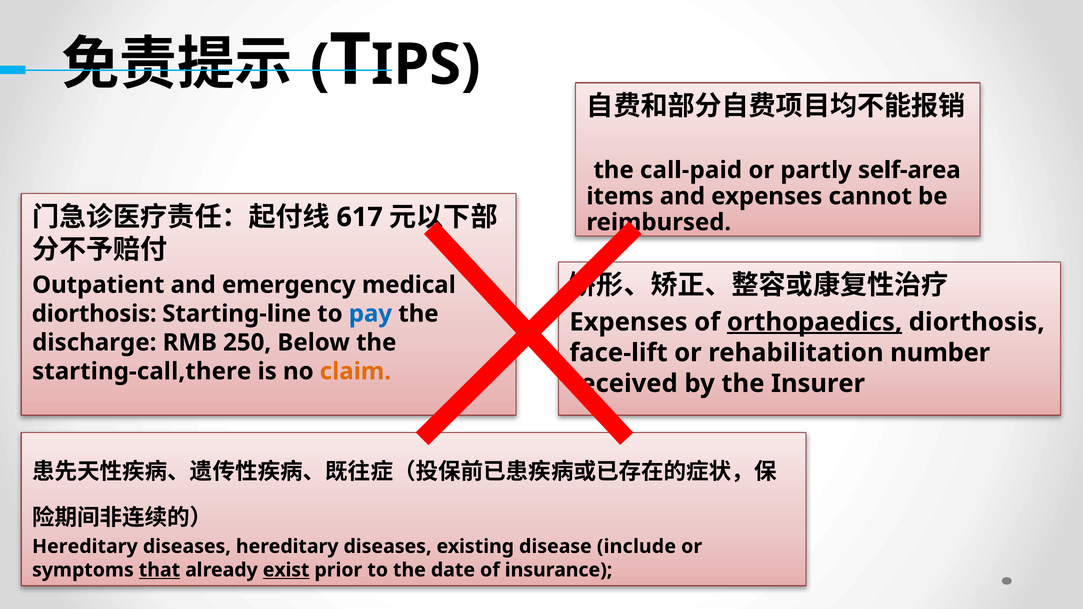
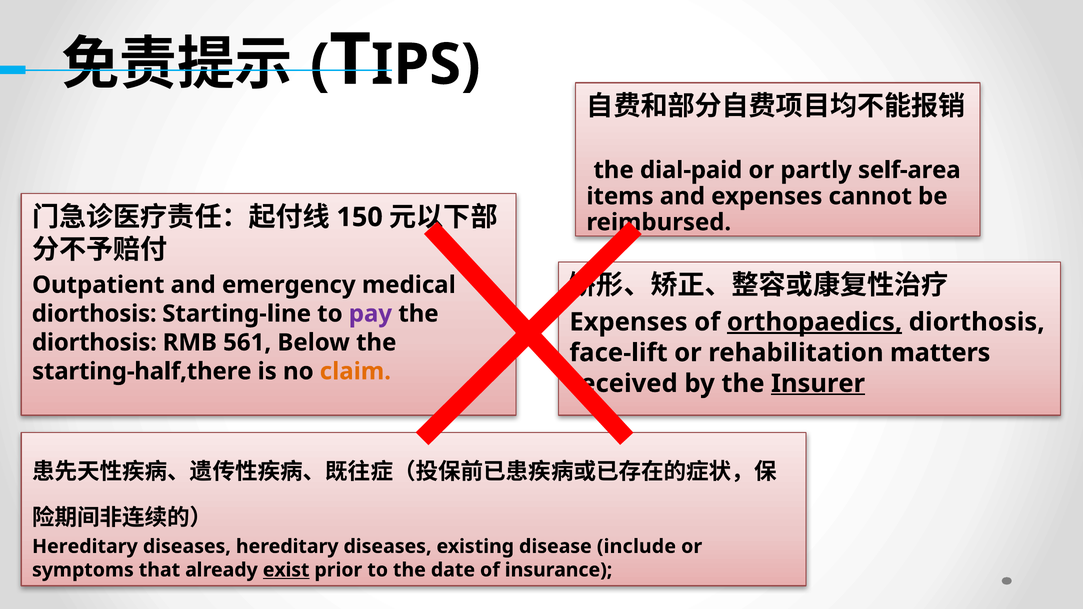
call-paid: call-paid -> dial-paid
617: 617 -> 150
pay colour: blue -> purple
discharge at (94, 343): discharge -> diorthosis
250: 250 -> 561
number: number -> matters
starting-call,there: starting-call,there -> starting-half,there
Insurer underline: none -> present
that underline: present -> none
